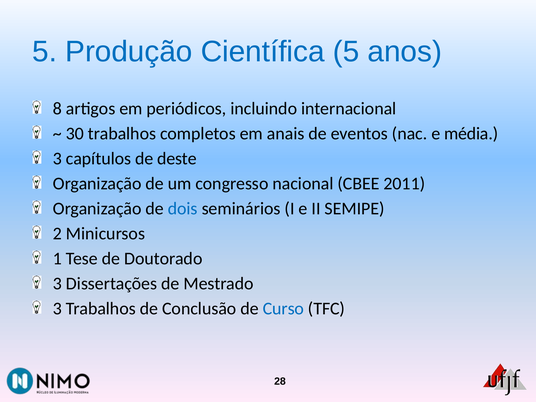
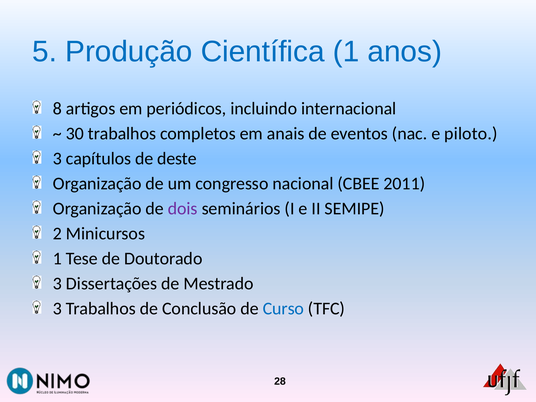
Científica 5: 5 -> 1
média: média -> piloto
dois colour: blue -> purple
